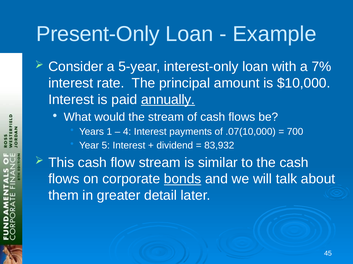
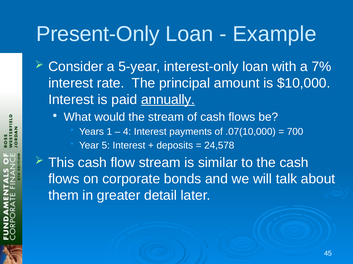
dividend: dividend -> deposits
83,932: 83,932 -> 24,578
bonds underline: present -> none
